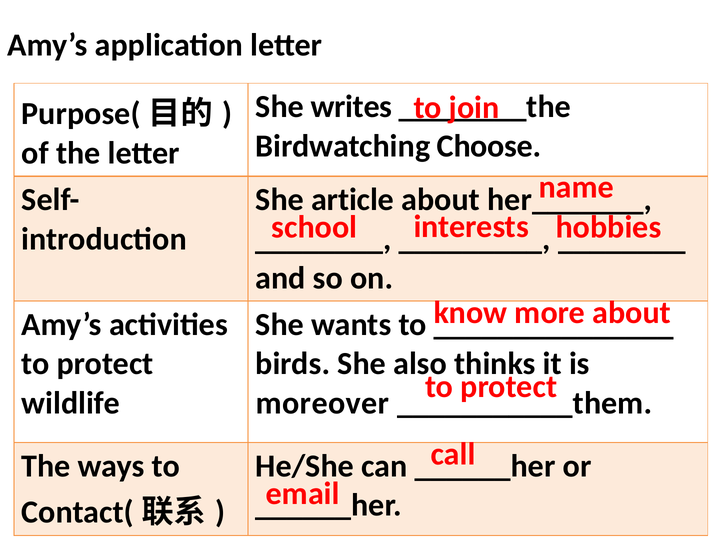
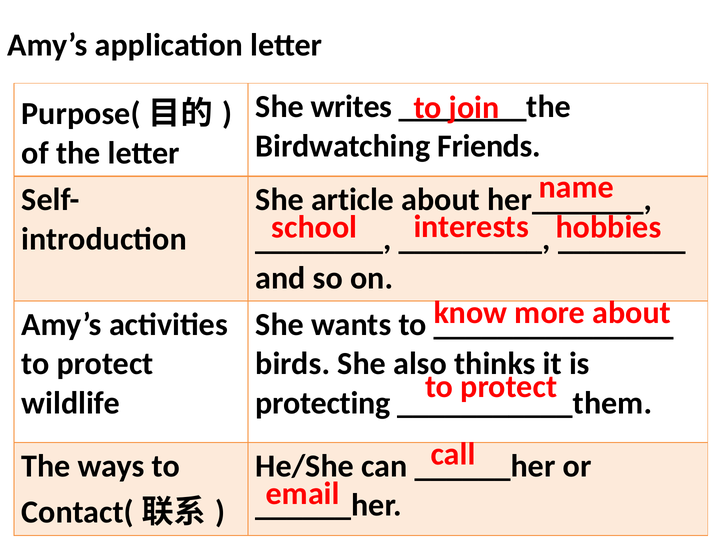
Choose: Choose -> Friends
moreover: moreover -> protecting
